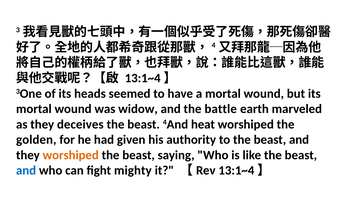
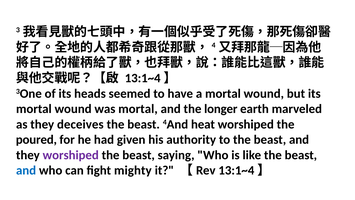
was widow: widow -> mortal
battle: battle -> longer
golden: golden -> poured
worshiped at (71, 155) colour: orange -> purple
